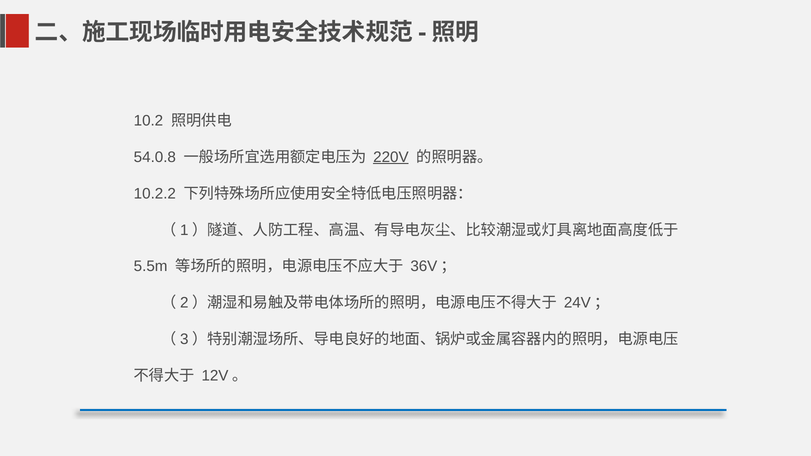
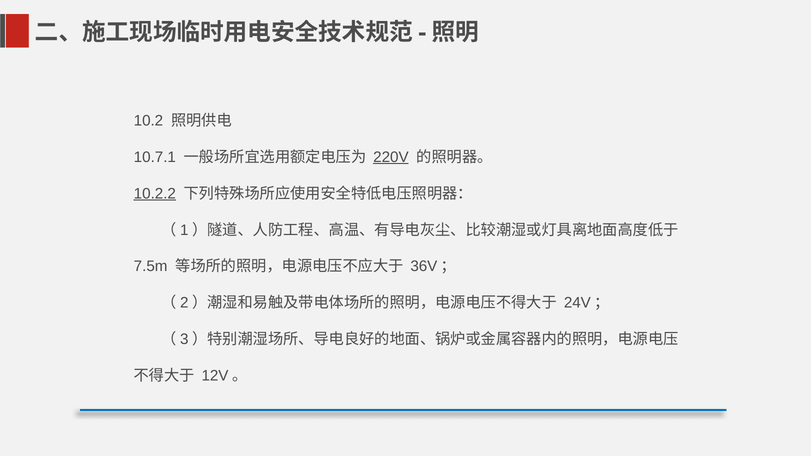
54.0.8: 54.0.8 -> 10.7.1
10.2.2 underline: none -> present
5.5m: 5.5m -> 7.5m
